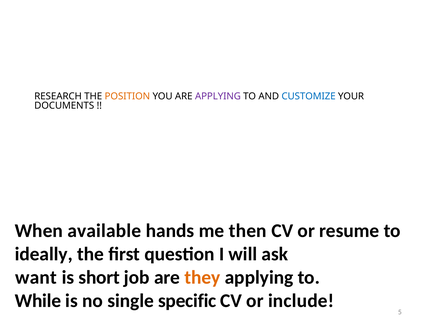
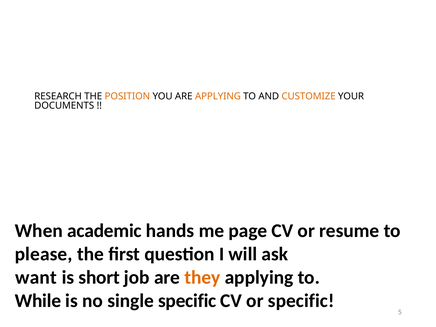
APPLYING at (218, 96) colour: purple -> orange
CUSTOMIZE colour: blue -> orange
available: available -> academic
then: then -> page
ideally: ideally -> please
or include: include -> specific
